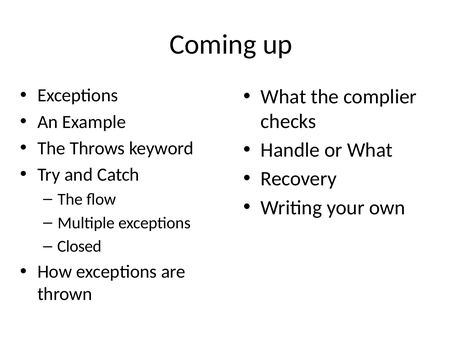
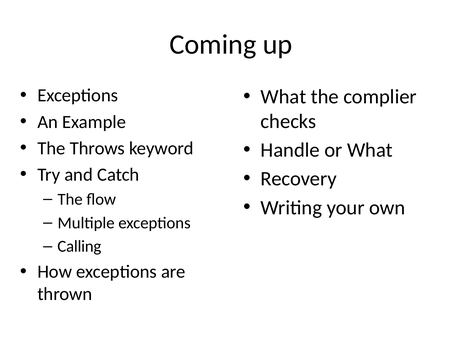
Closed: Closed -> Calling
